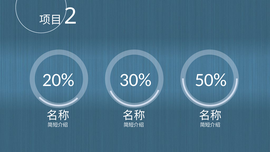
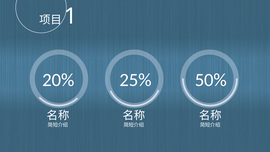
2: 2 -> 1
30%: 30% -> 25%
